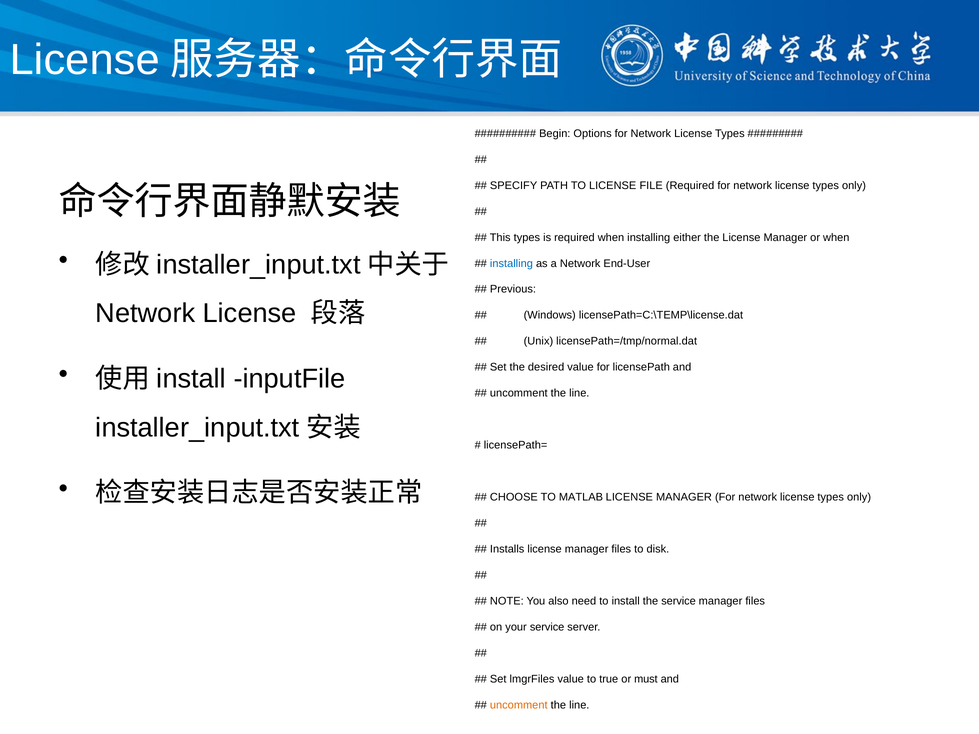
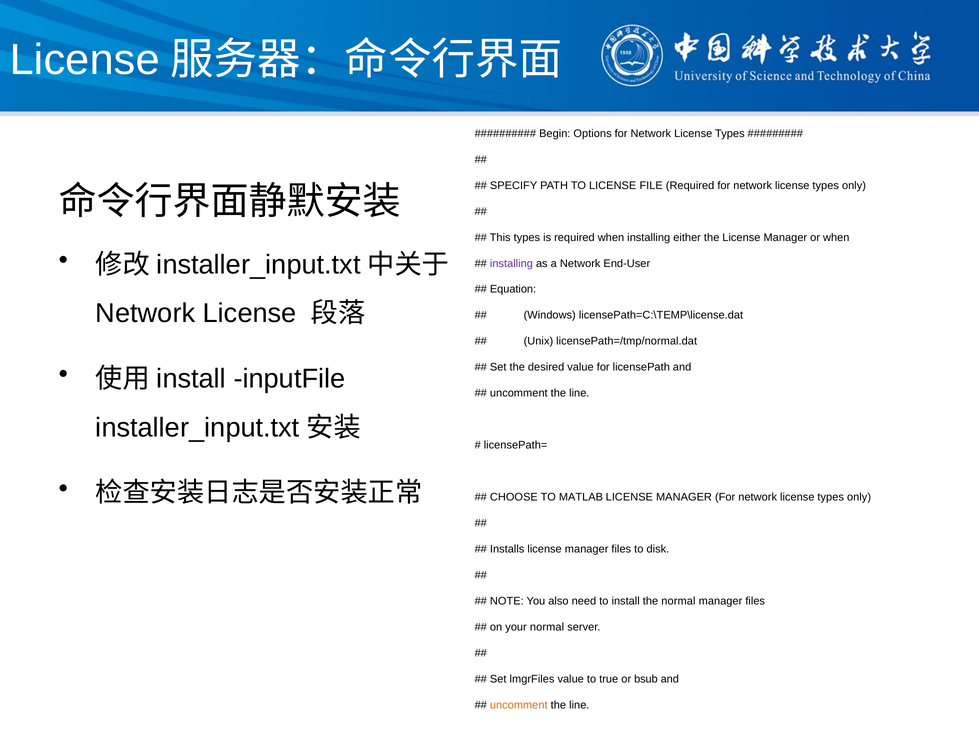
installing at (511, 263) colour: blue -> purple
Previous at (513, 289): Previous -> Equation
the service: service -> normal
your service: service -> normal
or must: must -> bsub
